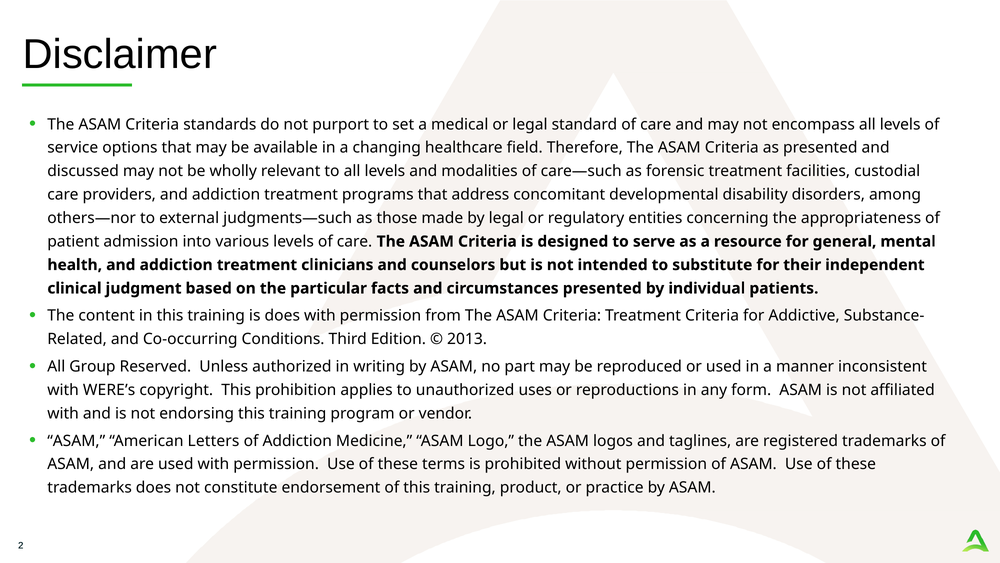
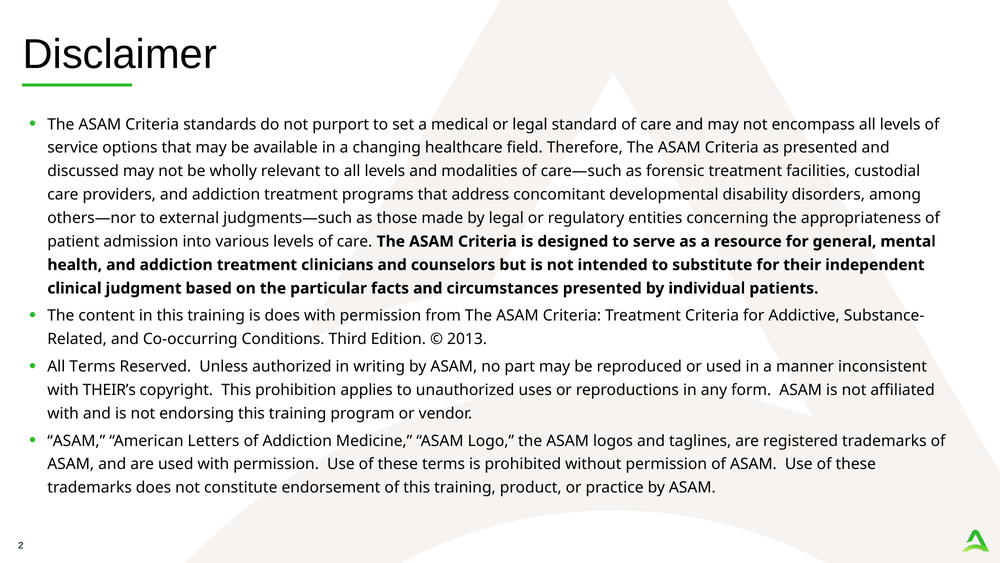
All Group: Group -> Terms
WERE’s: WERE’s -> THEIR’s
